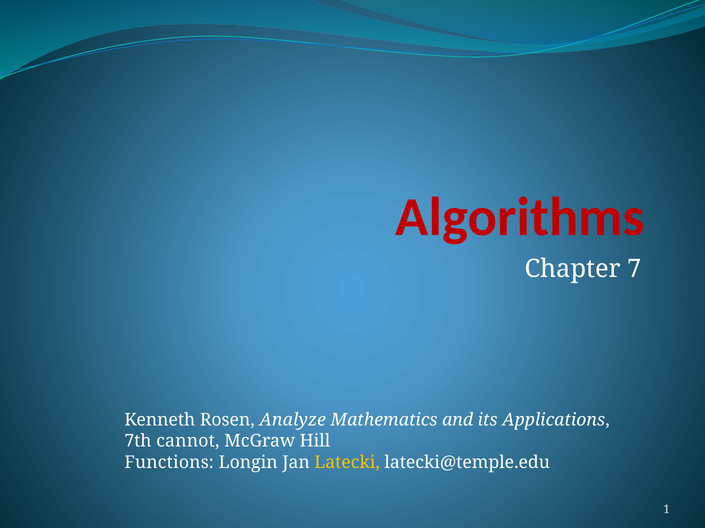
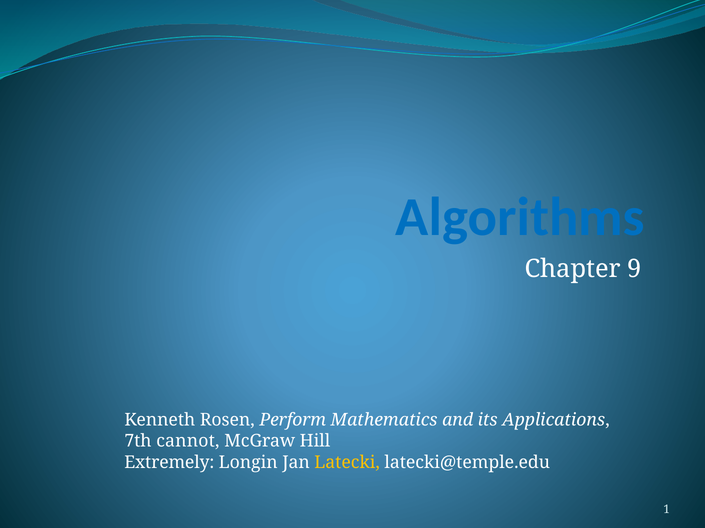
Algorithms colour: red -> blue
7: 7 -> 9
Analyze: Analyze -> Perform
Functions: Functions -> Extremely
